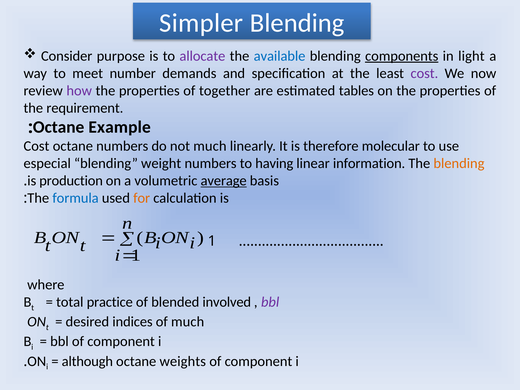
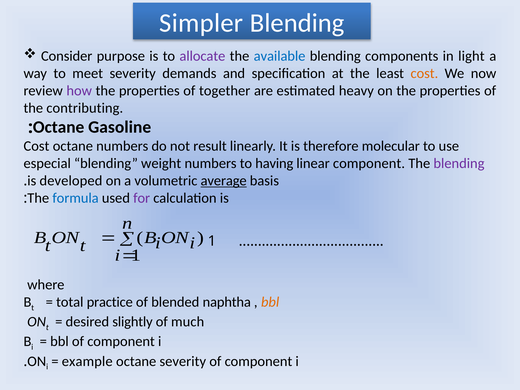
components underline: present -> none
meet number: number -> severity
cost at (424, 73) colour: purple -> orange
tables: tables -> heavy
requirement: requirement -> contributing
Example: Example -> Gasoline
not much: much -> result
linear information: information -> component
blending at (459, 163) colour: orange -> purple
production: production -> developed
for colour: orange -> purple
involved: involved -> naphtha
bbl at (270, 302) colour: purple -> orange
indices: indices -> slightly
although: although -> example
octane weights: weights -> severity
